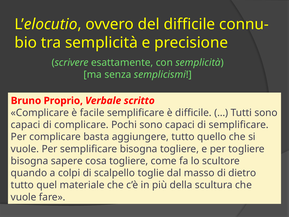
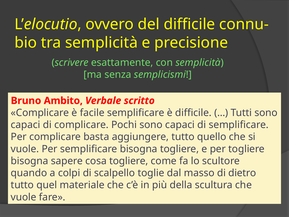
Proprio: Proprio -> Ambito
